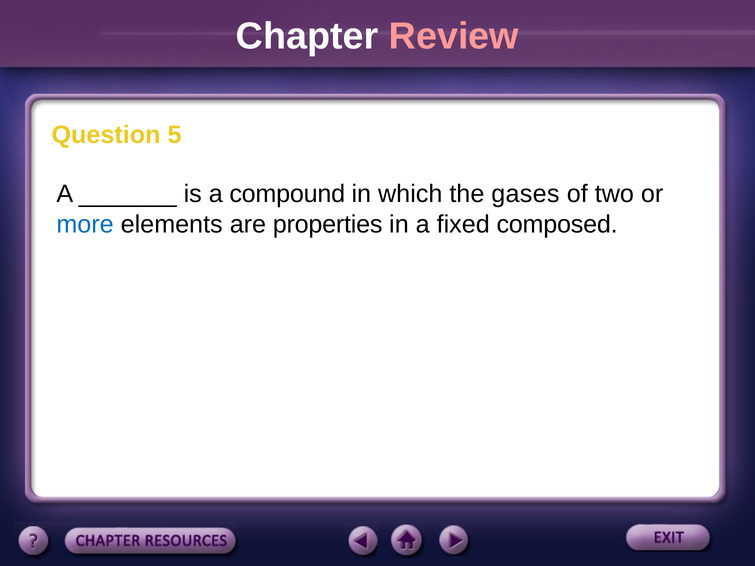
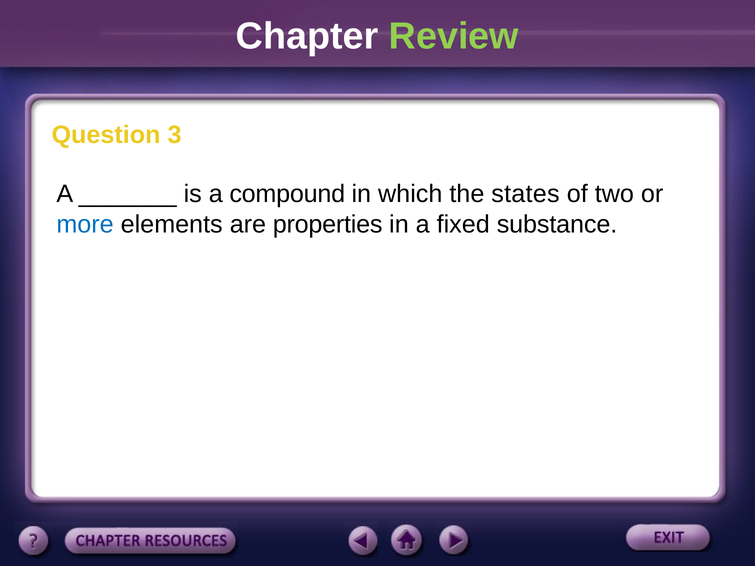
Review colour: pink -> light green
5: 5 -> 3
gases: gases -> states
composed: composed -> substance
